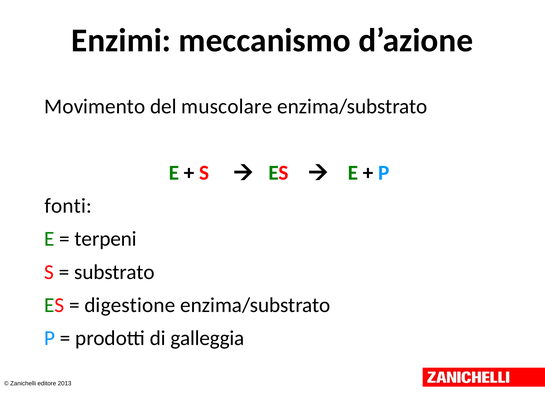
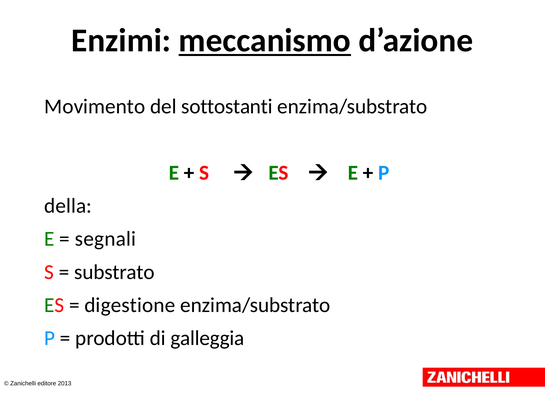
meccanismo underline: none -> present
muscolare: muscolare -> sottostanti
fonti: fonti -> della
terpeni: terpeni -> segnali
